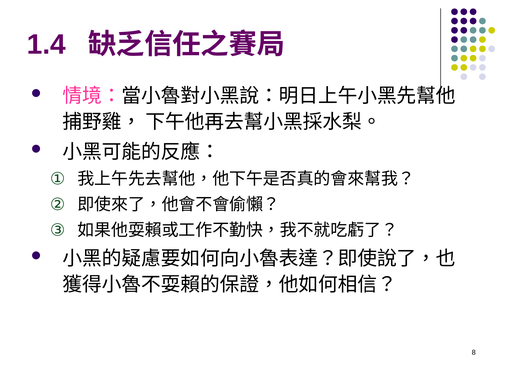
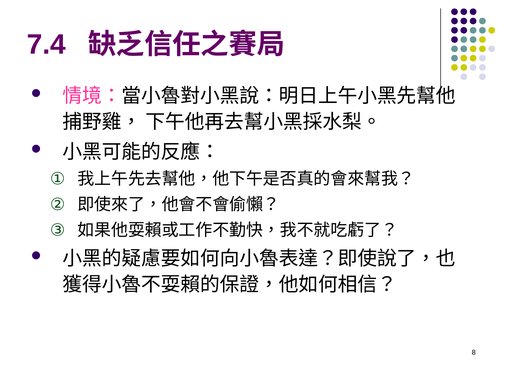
1.4: 1.4 -> 7.4
